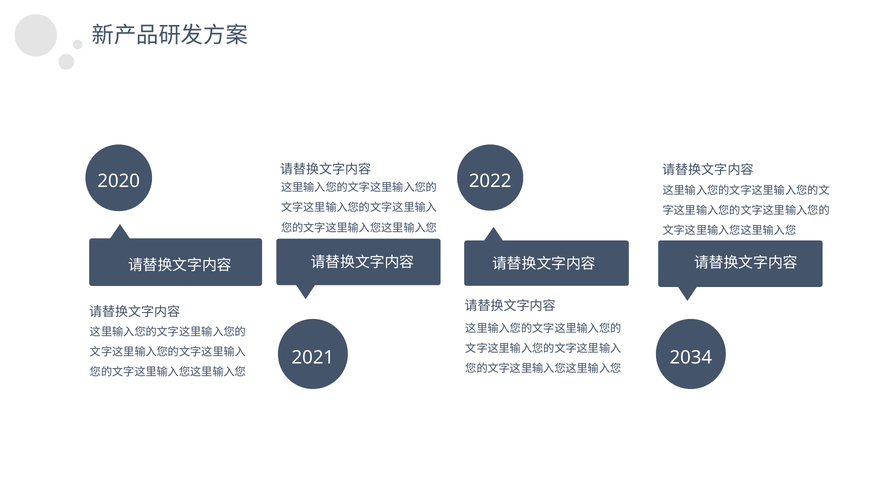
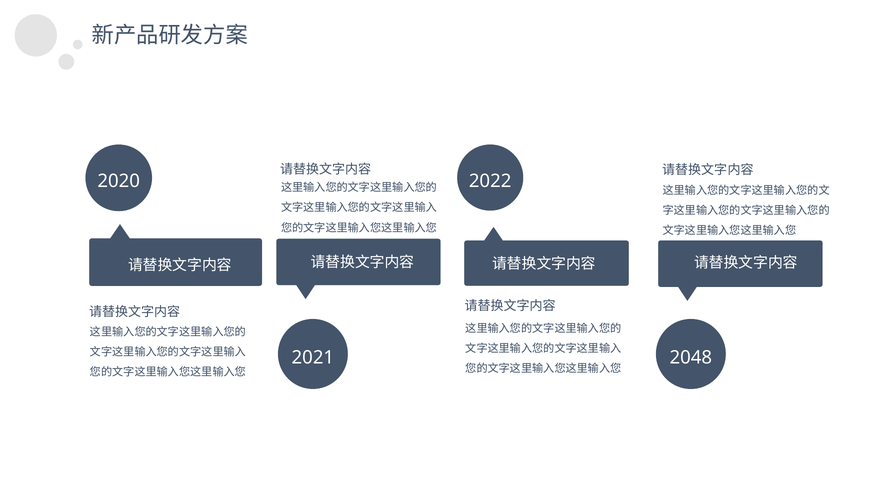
2034: 2034 -> 2048
